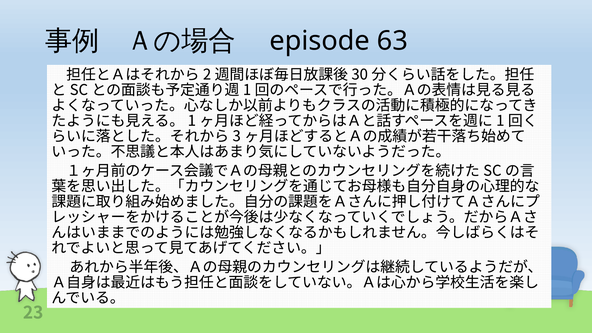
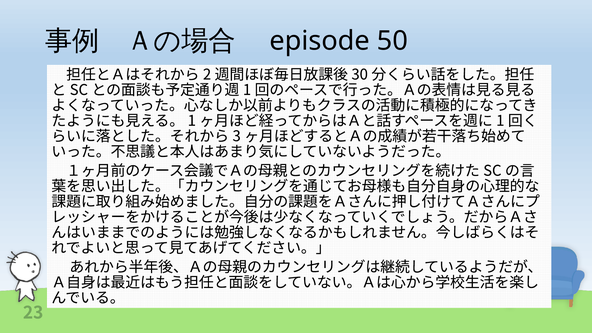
63: 63 -> 50
